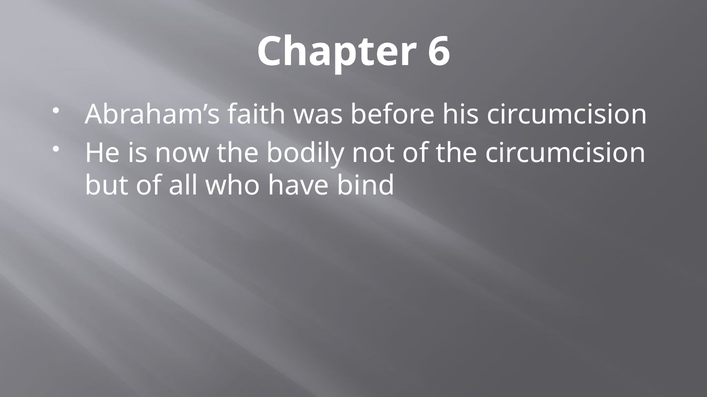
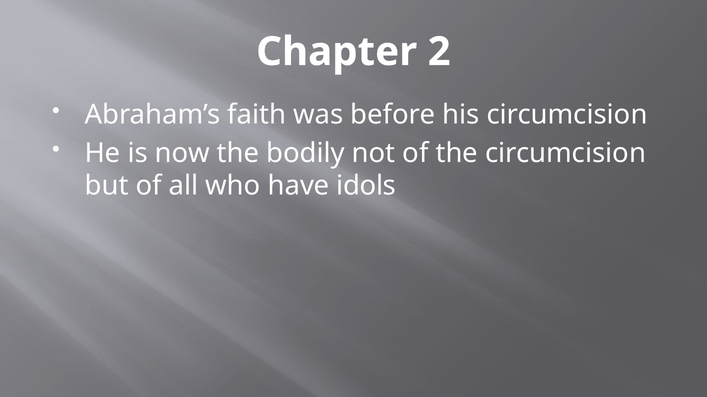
6: 6 -> 2
bind: bind -> idols
